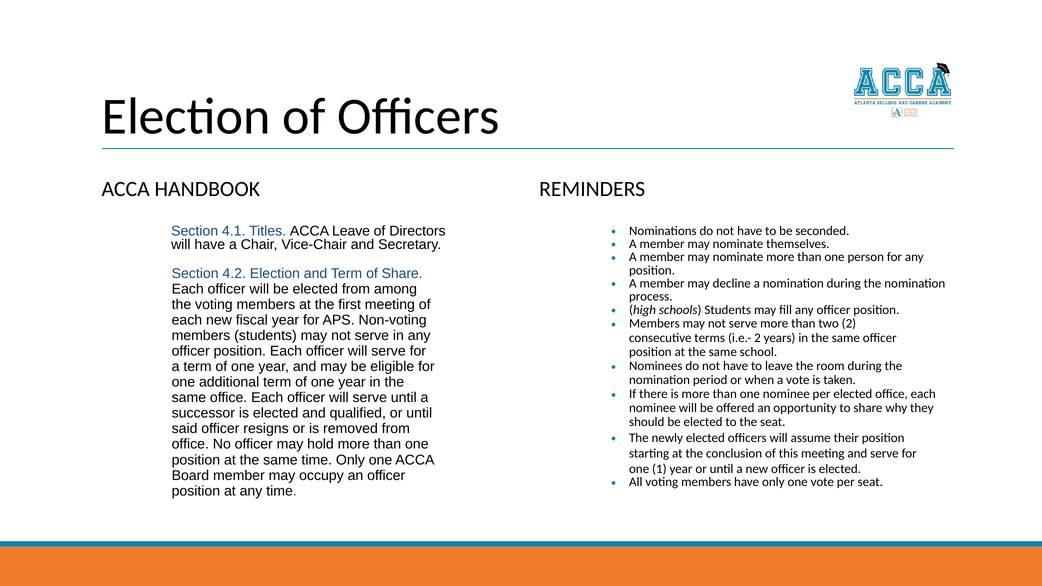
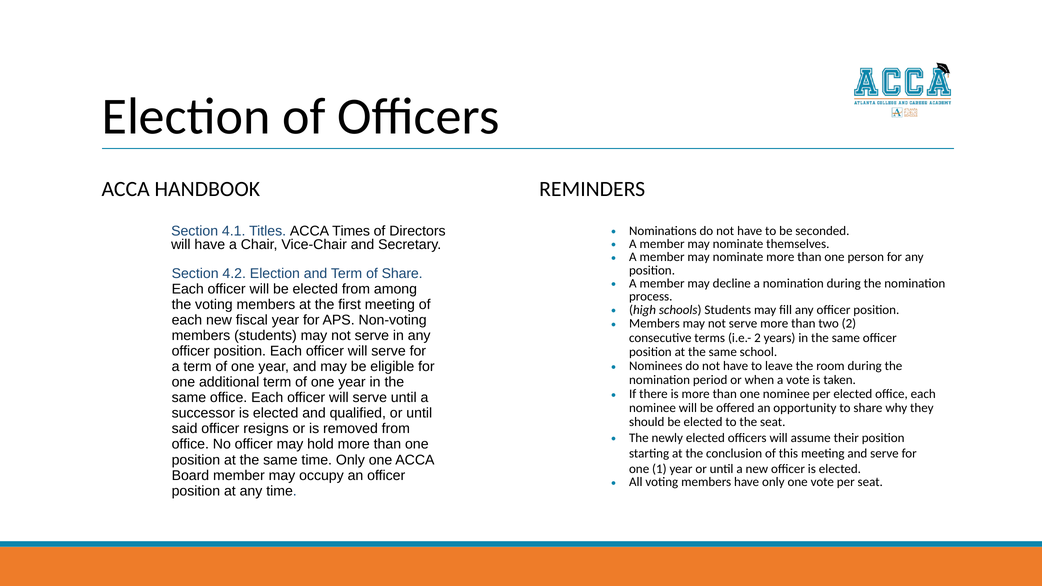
ACCA Leave: Leave -> Times
